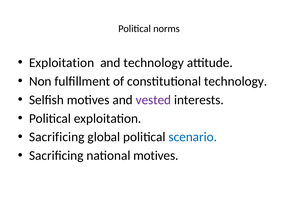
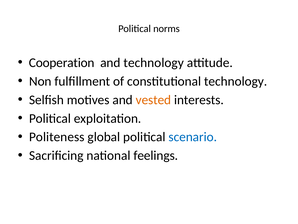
Exploitation at (62, 63): Exploitation -> Cooperation
vested colour: purple -> orange
Sacrificing at (57, 137): Sacrificing -> Politeness
national motives: motives -> feelings
